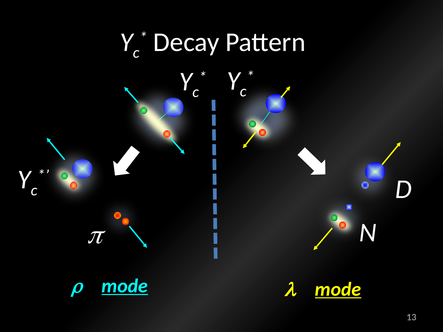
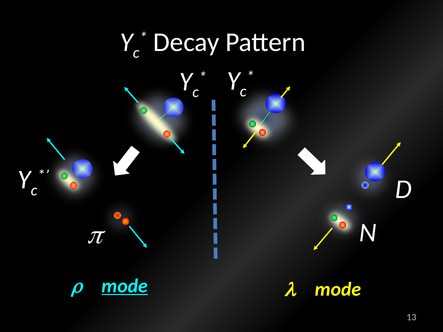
mode at (338, 290) underline: present -> none
